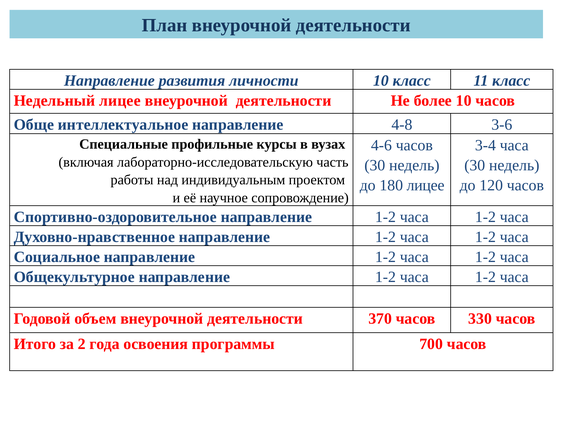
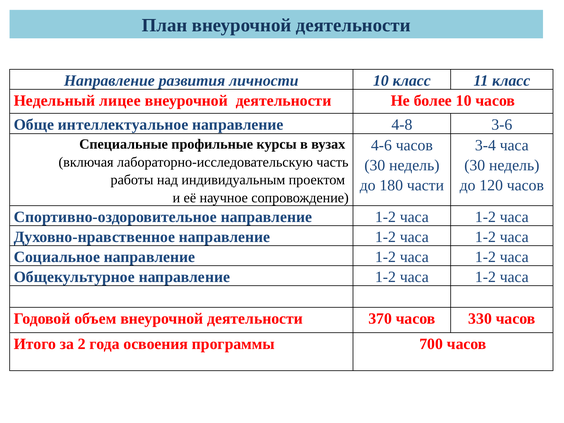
180 лицее: лицее -> части
